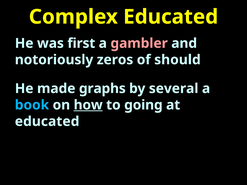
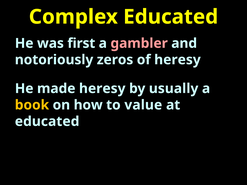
of should: should -> heresy
made graphs: graphs -> heresy
several: several -> usually
book colour: light blue -> yellow
how underline: present -> none
going: going -> value
